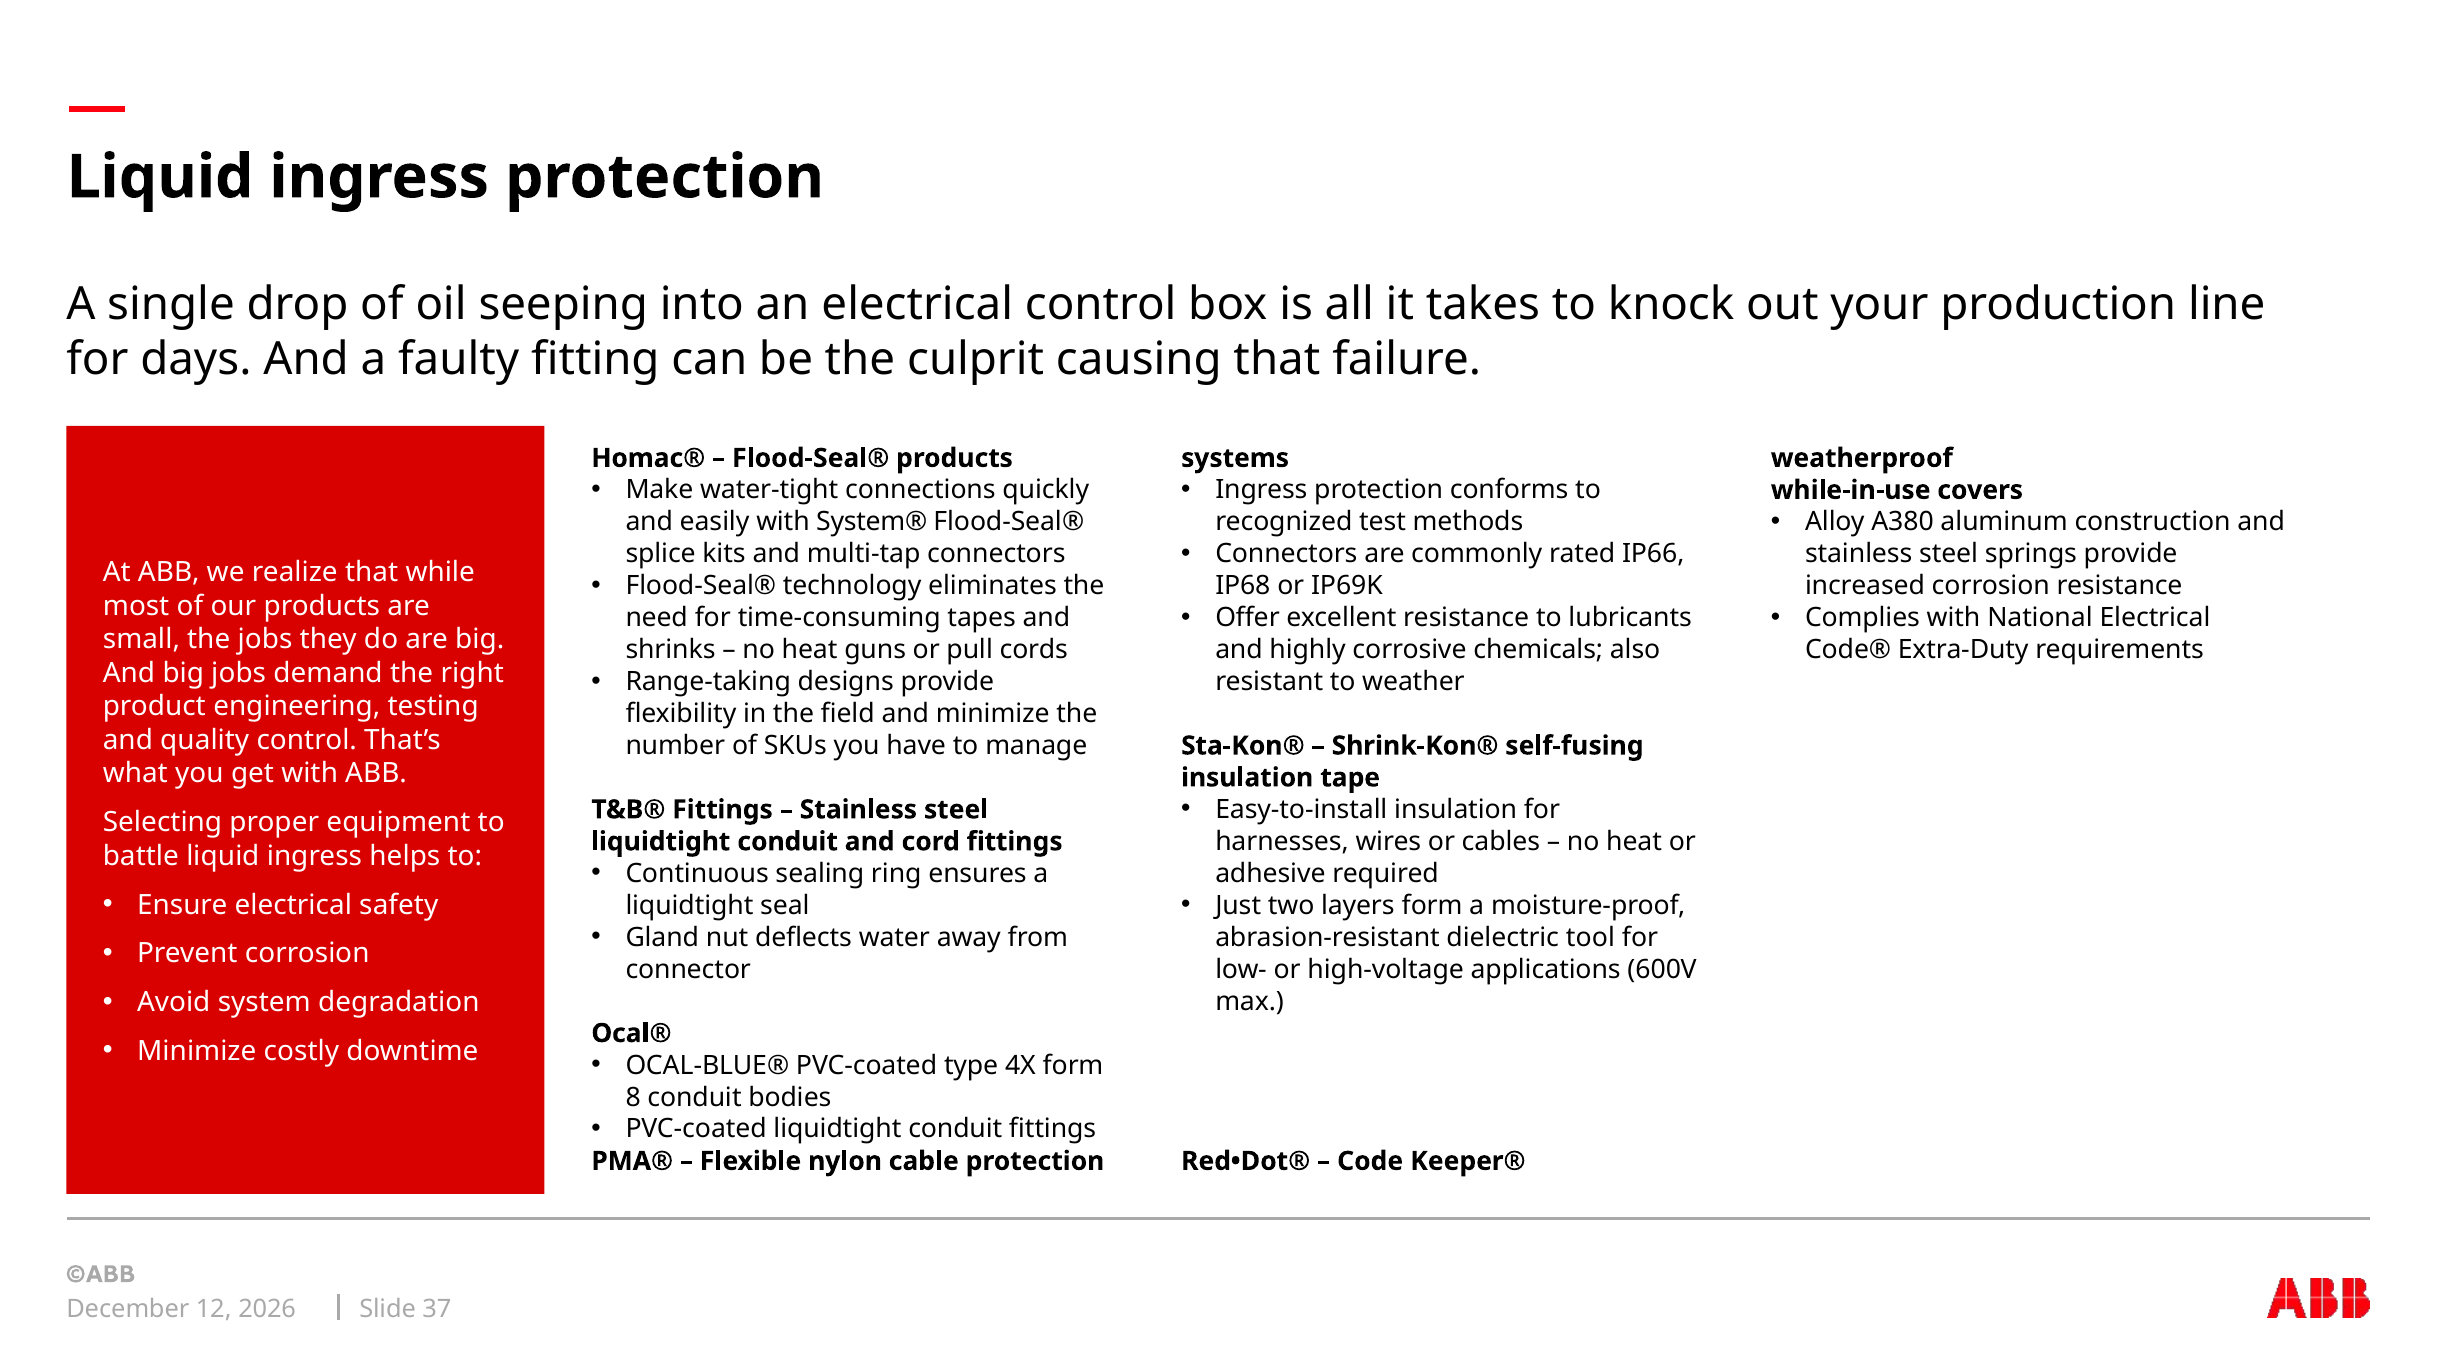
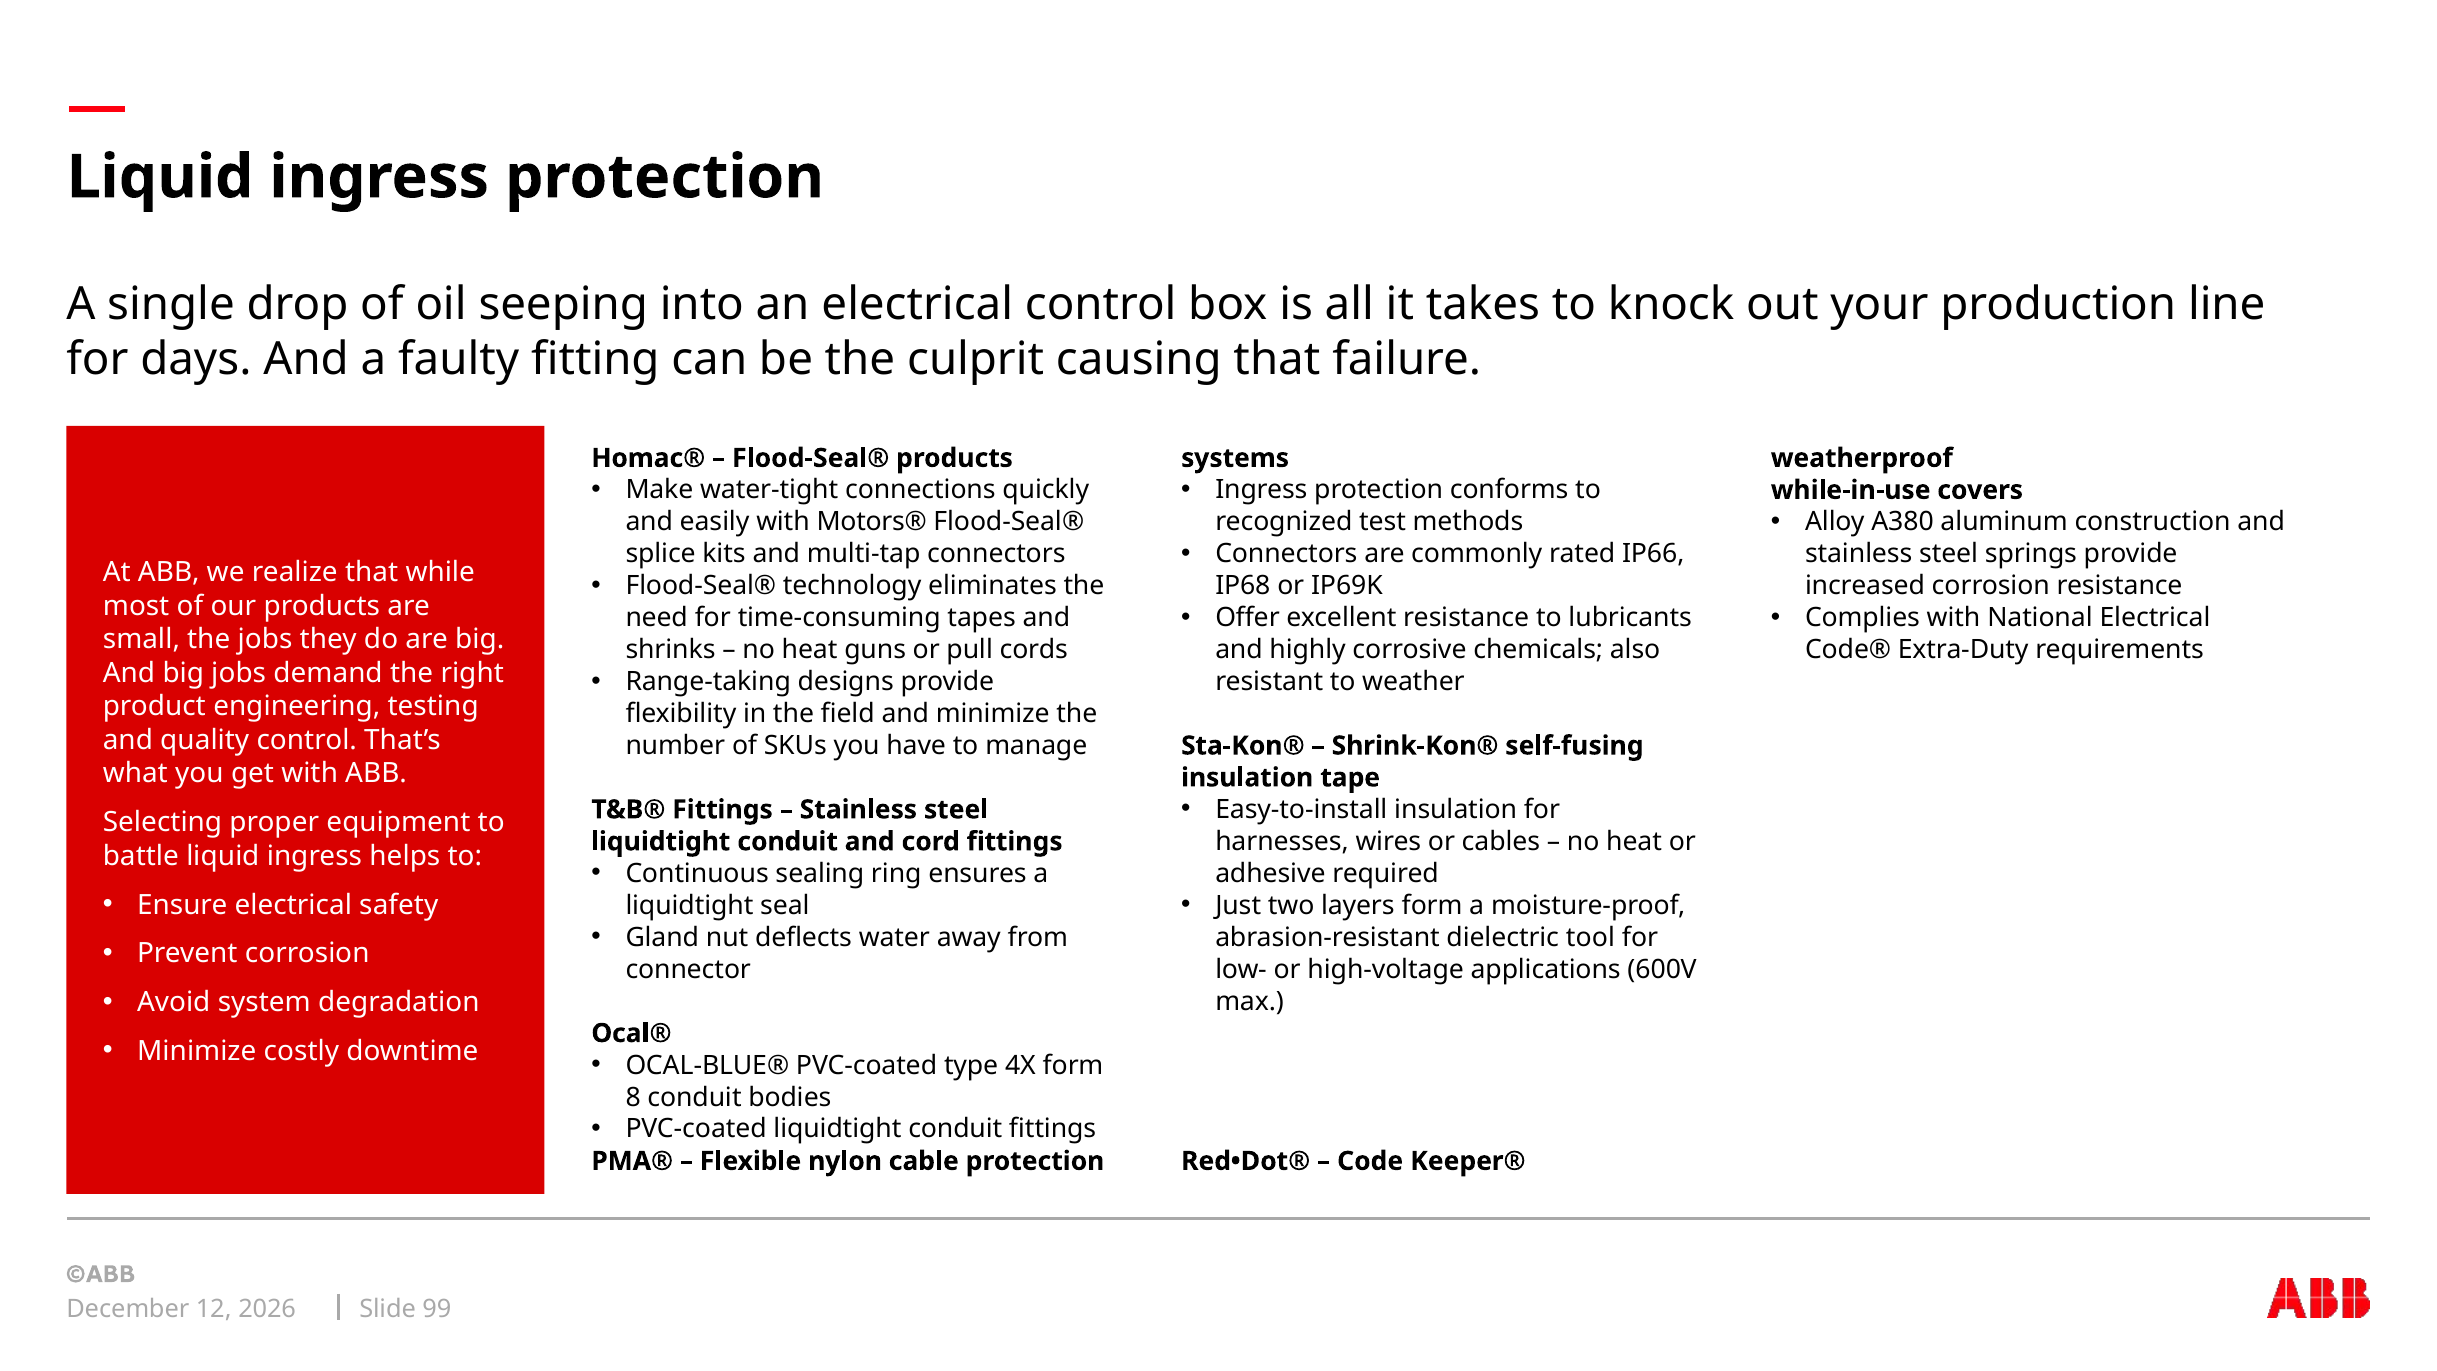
System®: System® -> Motors®
37: 37 -> 99
